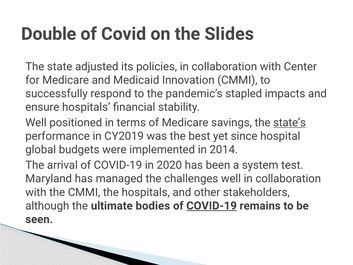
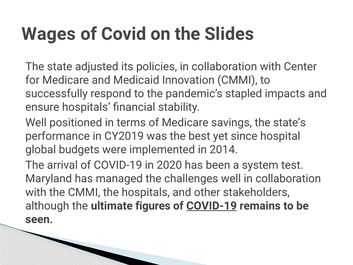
Double: Double -> Wages
state’s underline: present -> none
bodies: bodies -> figures
